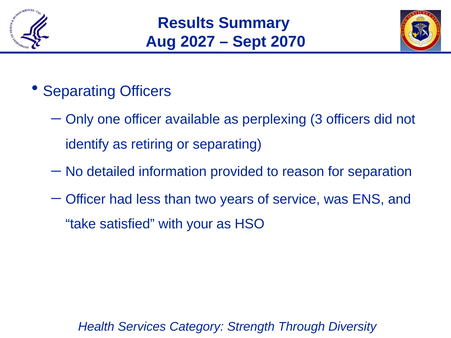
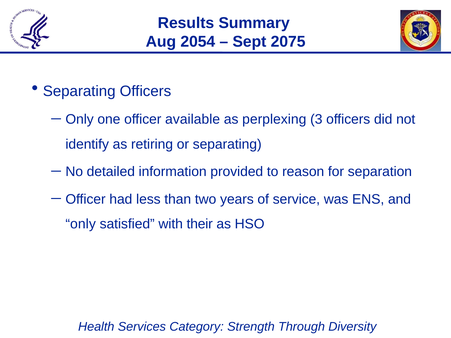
2027: 2027 -> 2054
2070: 2070 -> 2075
take at (81, 224): take -> only
your: your -> their
